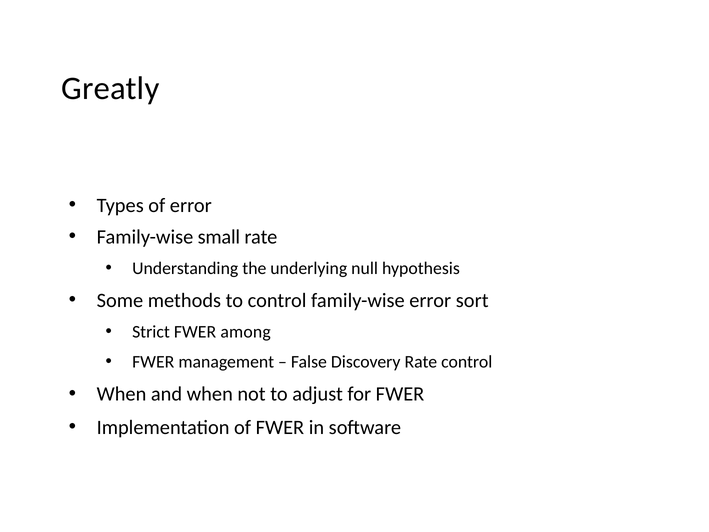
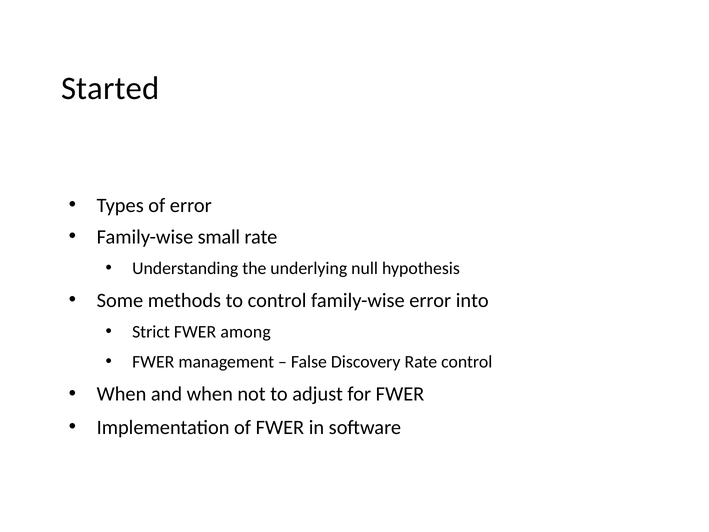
Greatly: Greatly -> Started
sort: sort -> into
